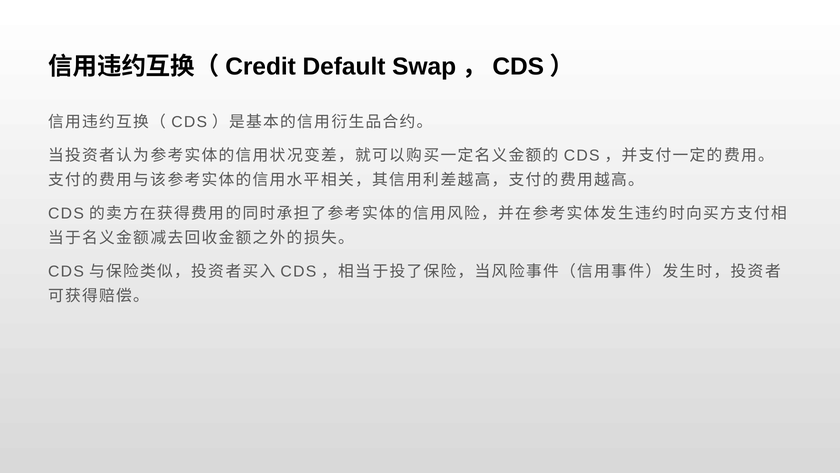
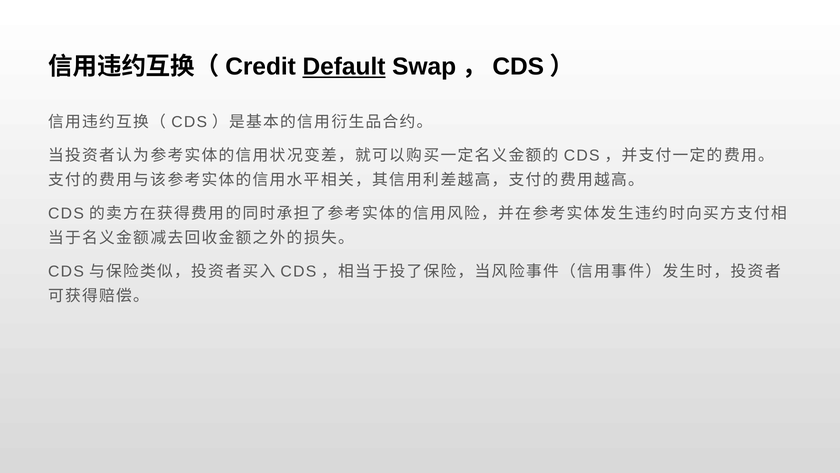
Default underline: none -> present
